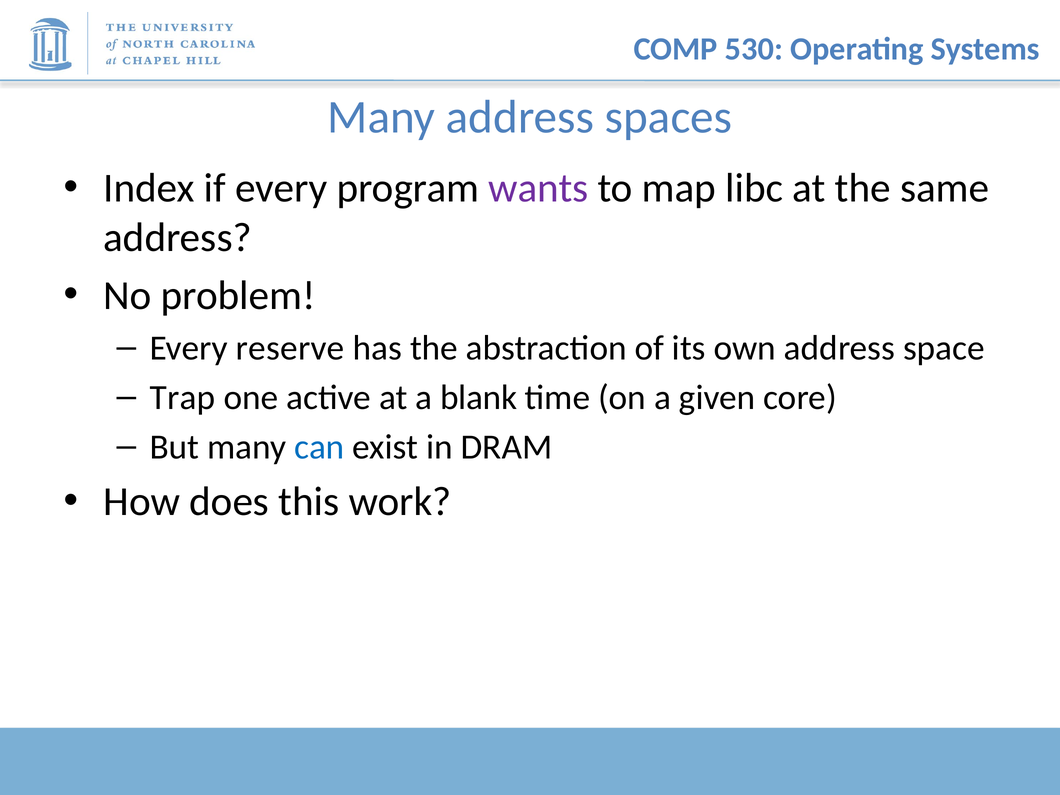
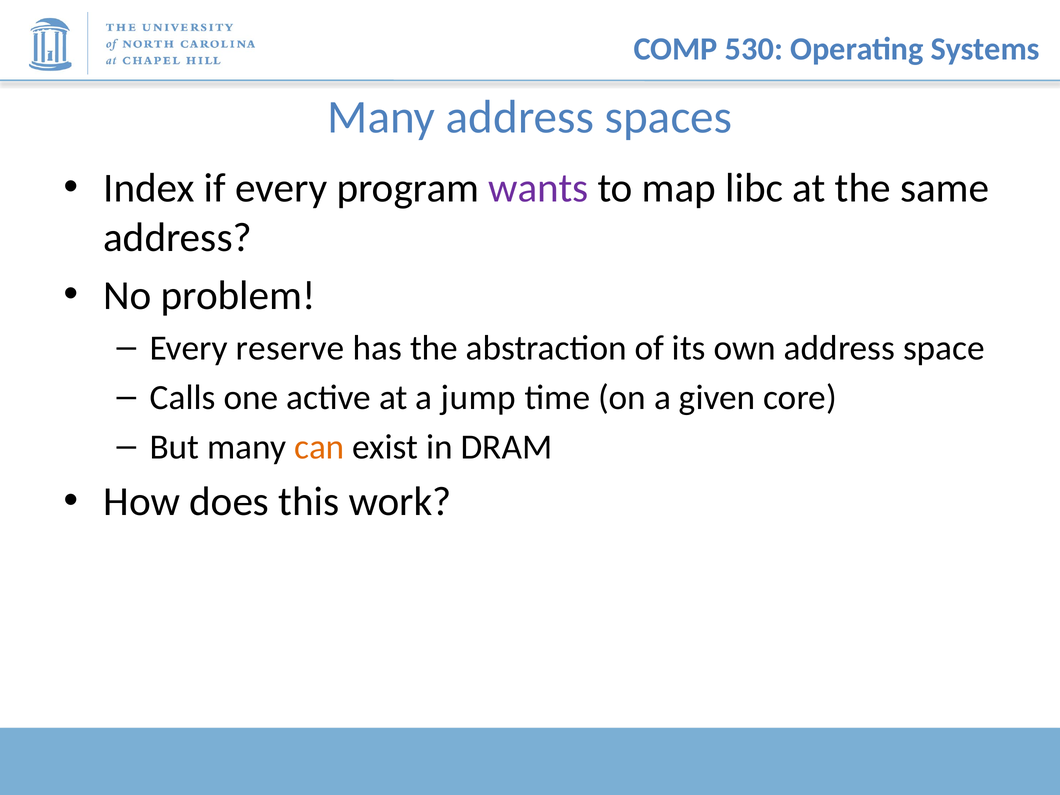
Trap: Trap -> Calls
blank: blank -> jump
can colour: blue -> orange
